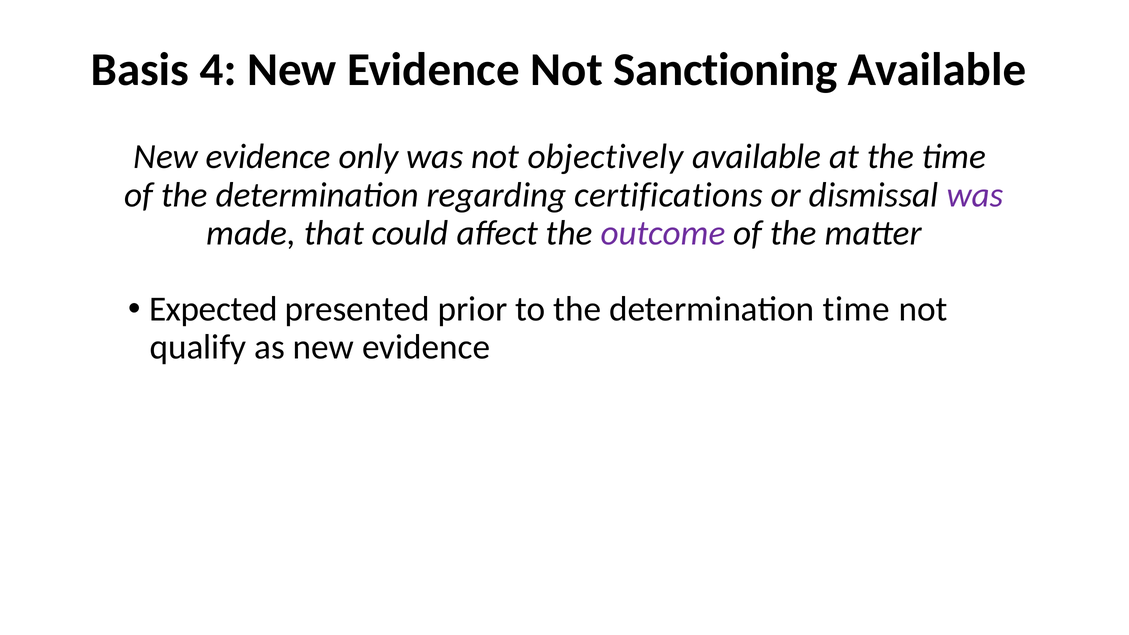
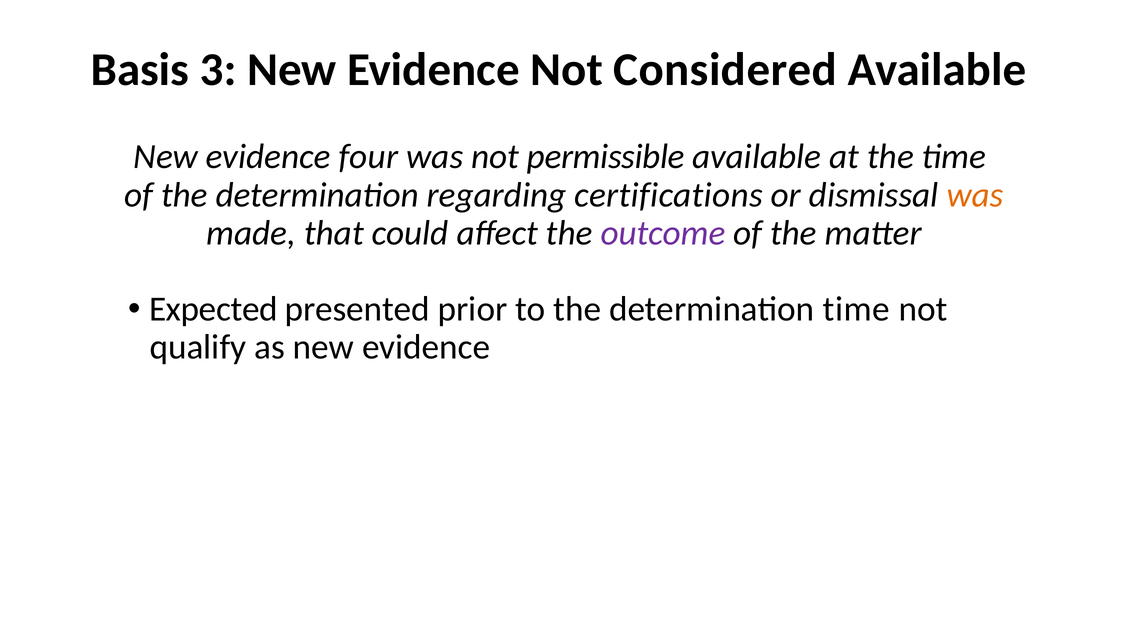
4: 4 -> 3
Sanctioning: Sanctioning -> Considered
only: only -> four
objectively: objectively -> permissible
was at (975, 195) colour: purple -> orange
